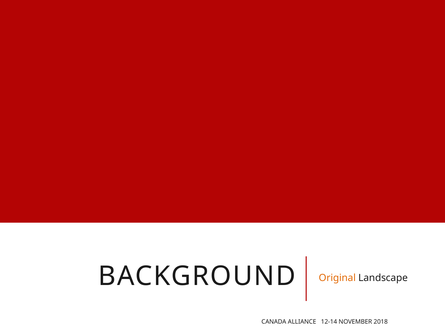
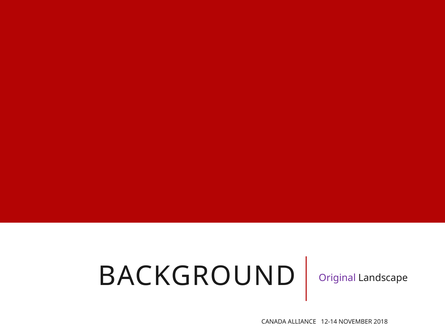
Original colour: orange -> purple
